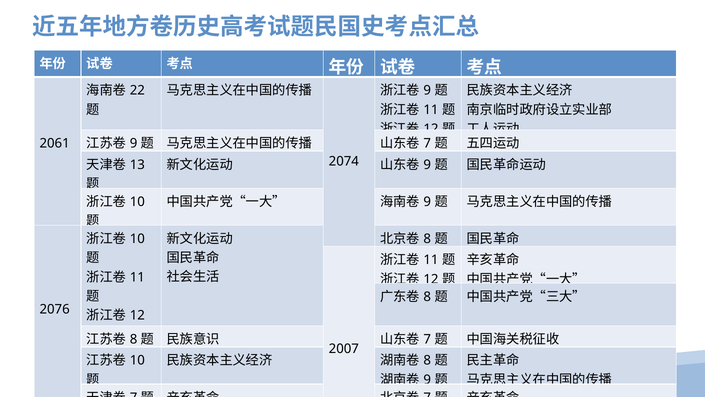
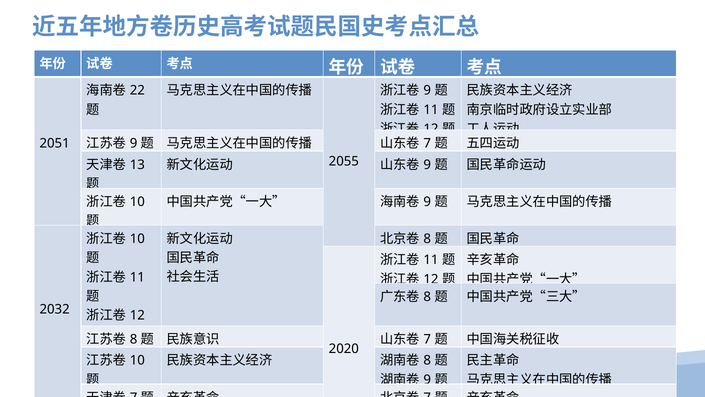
2061: 2061 -> 2051
2074: 2074 -> 2055
2076: 2076 -> 2032
2007: 2007 -> 2020
